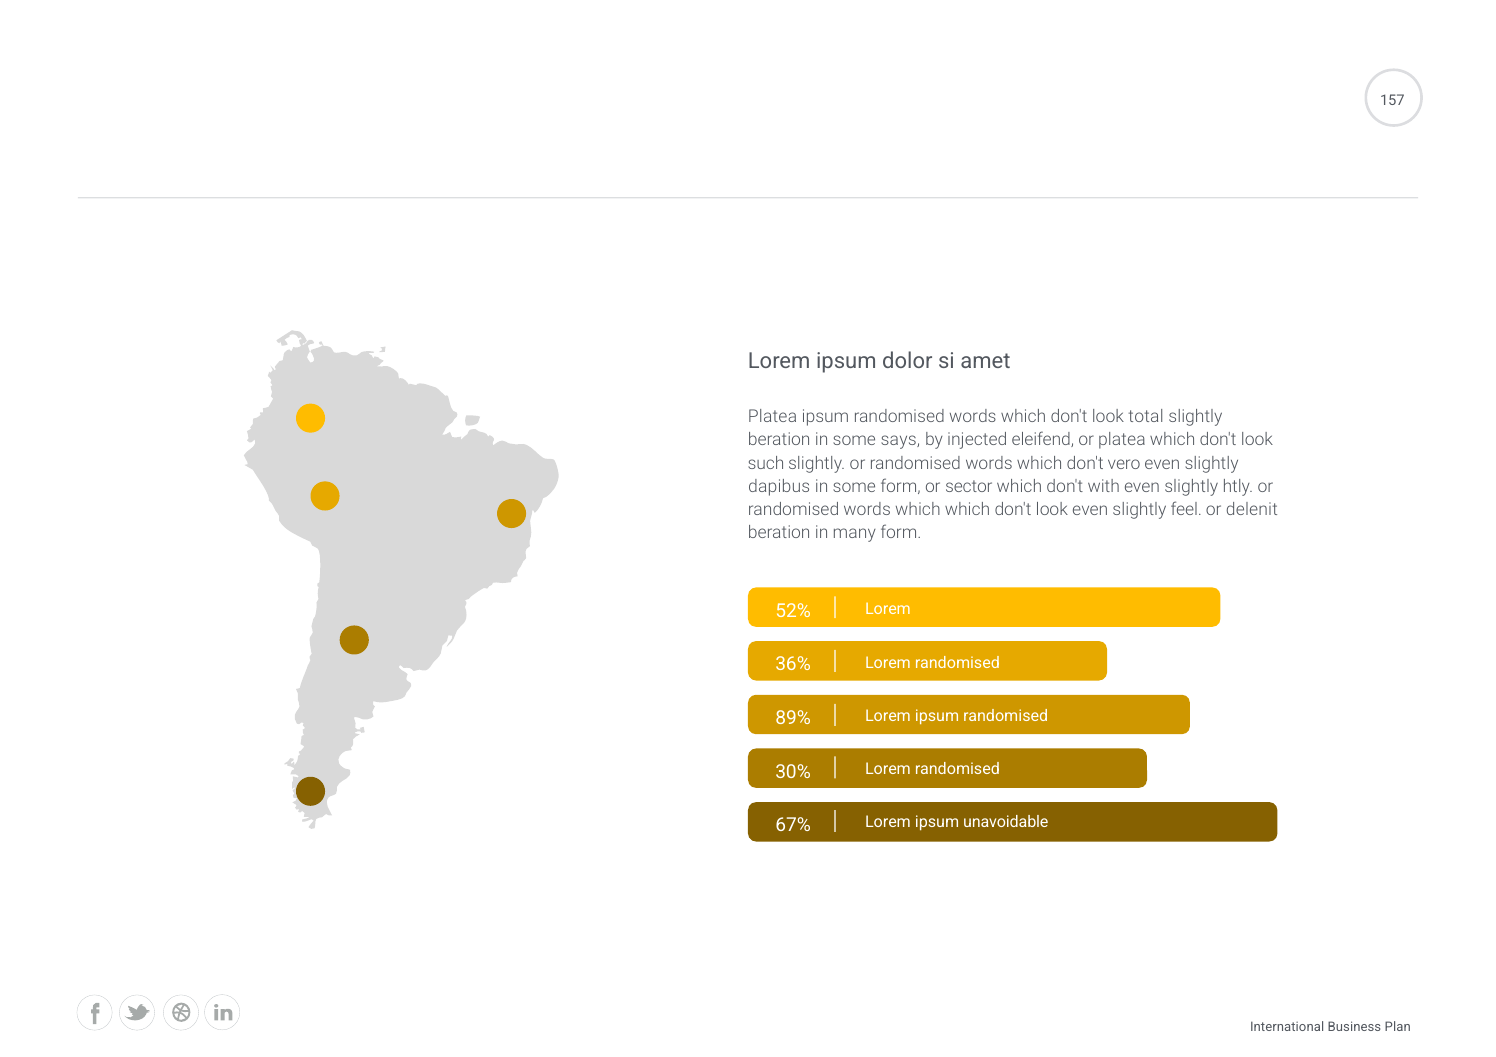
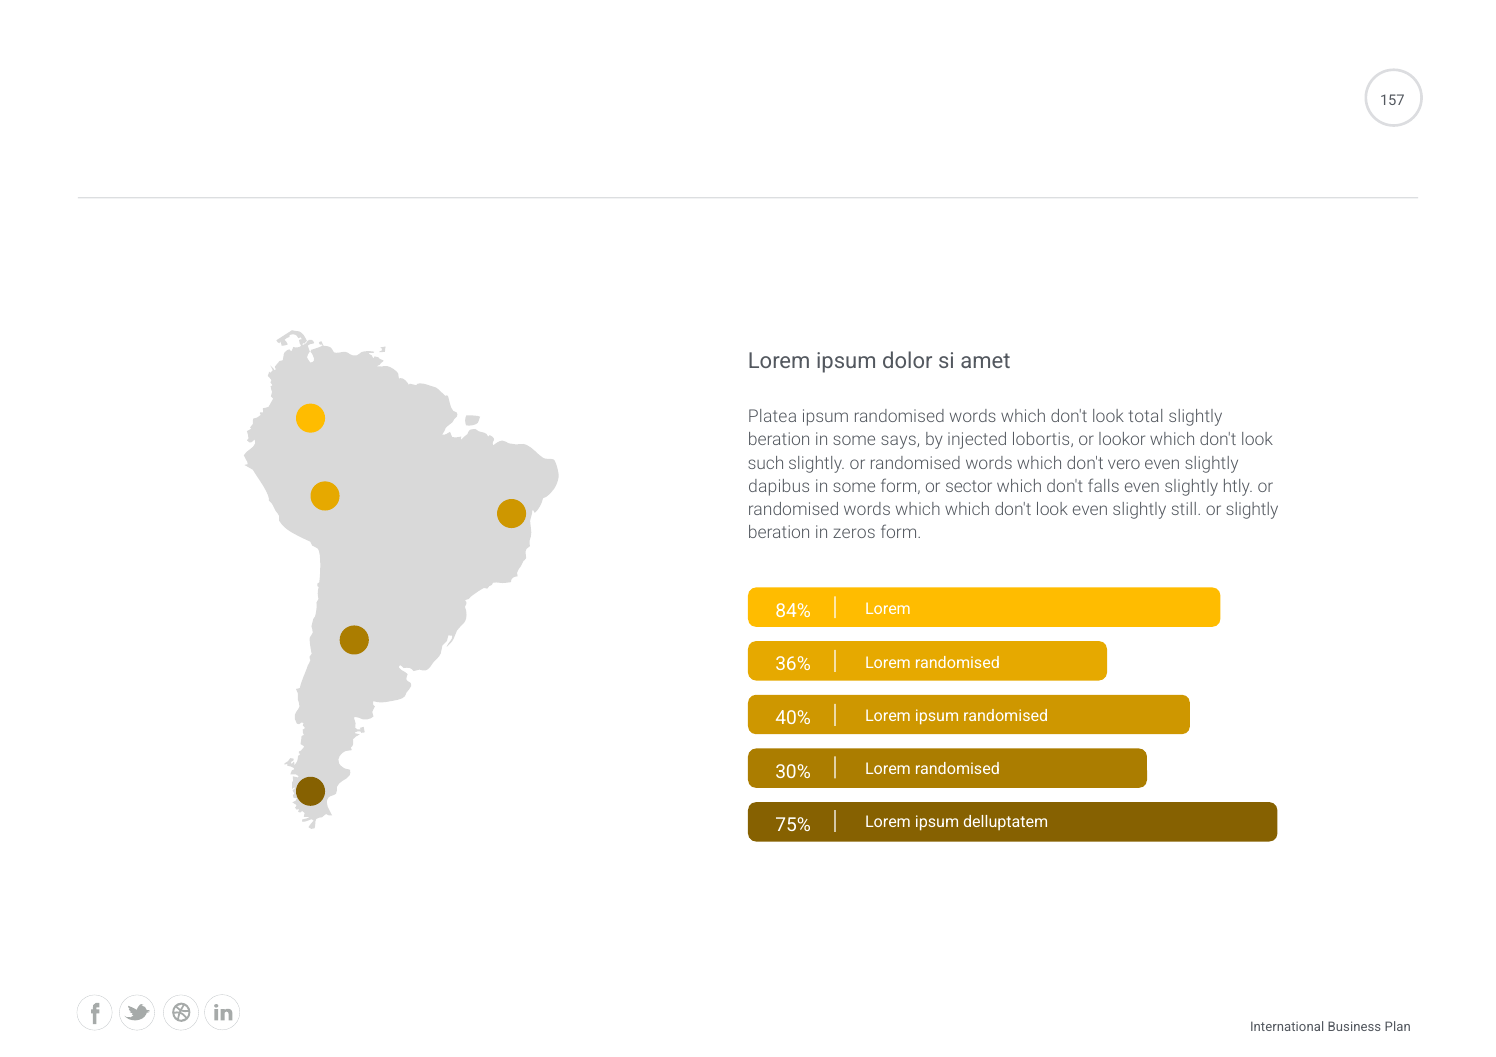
eleifend: eleifend -> lobortis
or platea: platea -> lookor
with: with -> falls
feel: feel -> still
or delenit: delenit -> slightly
many: many -> zeros
52%: 52% -> 84%
89%: 89% -> 40%
unavoidable: unavoidable -> delluptatem
67%: 67% -> 75%
